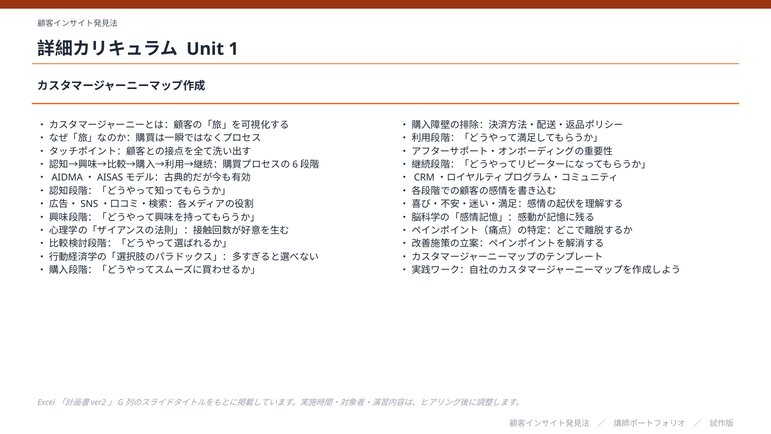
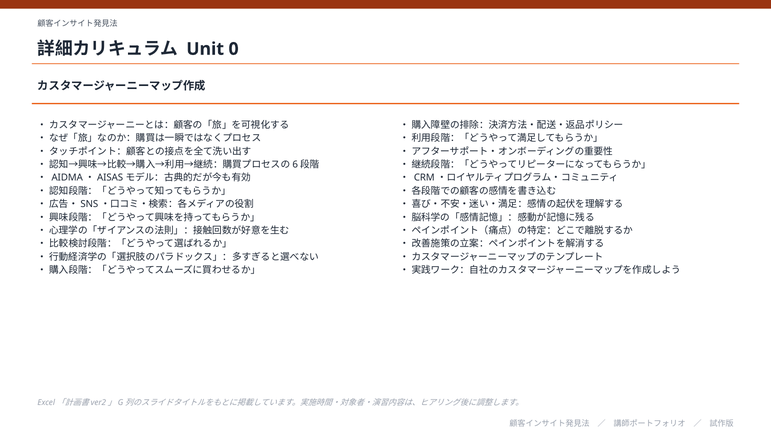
1: 1 -> 0
